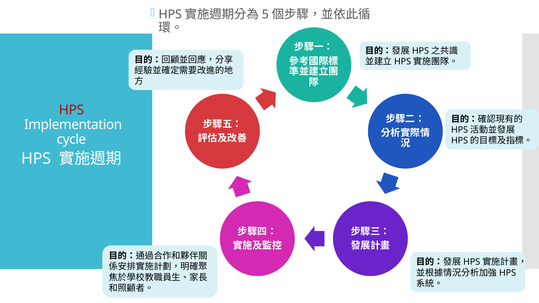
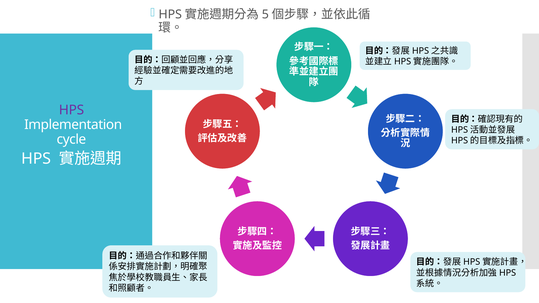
HPS at (71, 110) colour: red -> purple
